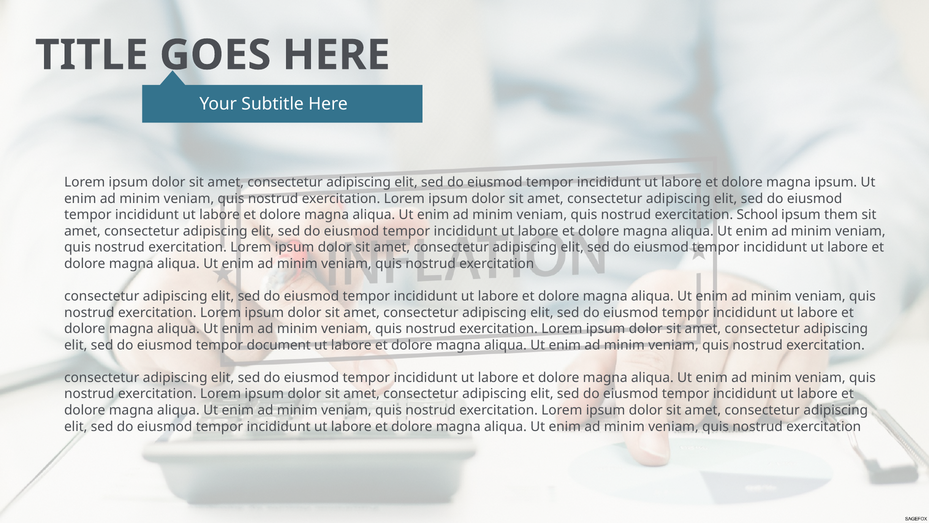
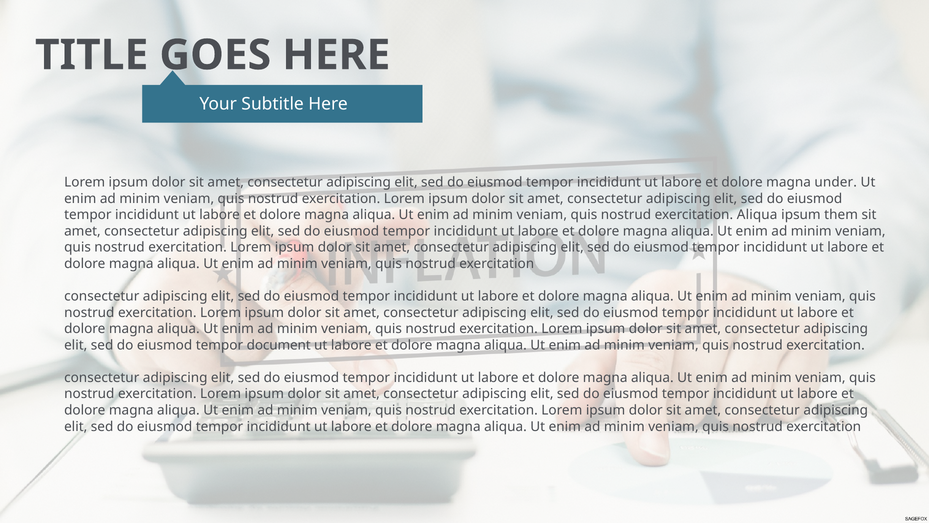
magna ipsum: ipsum -> under
exercitation School: School -> Aliqua
